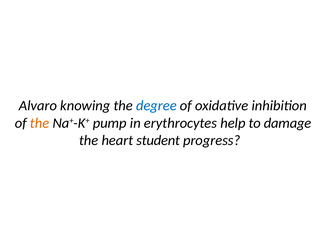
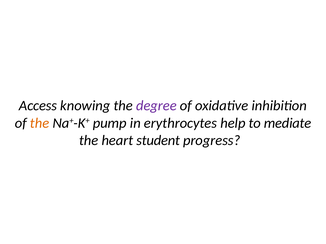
Alvaro: Alvaro -> Access
degree colour: blue -> purple
damage: damage -> mediate
